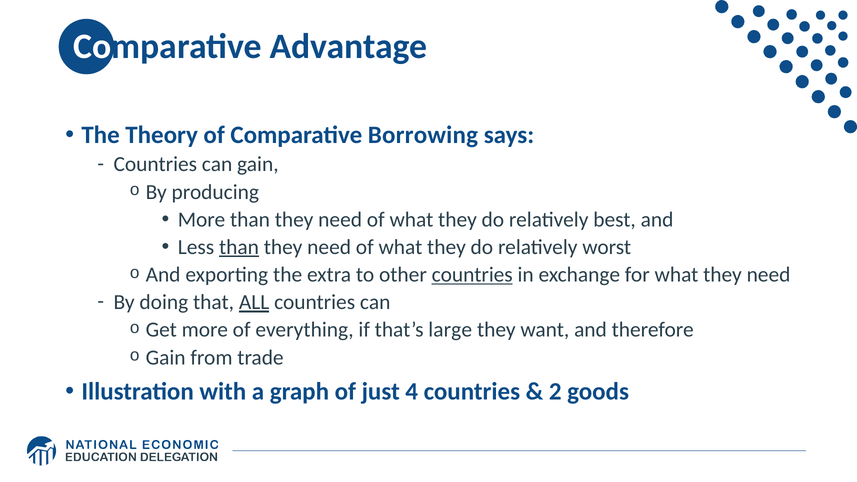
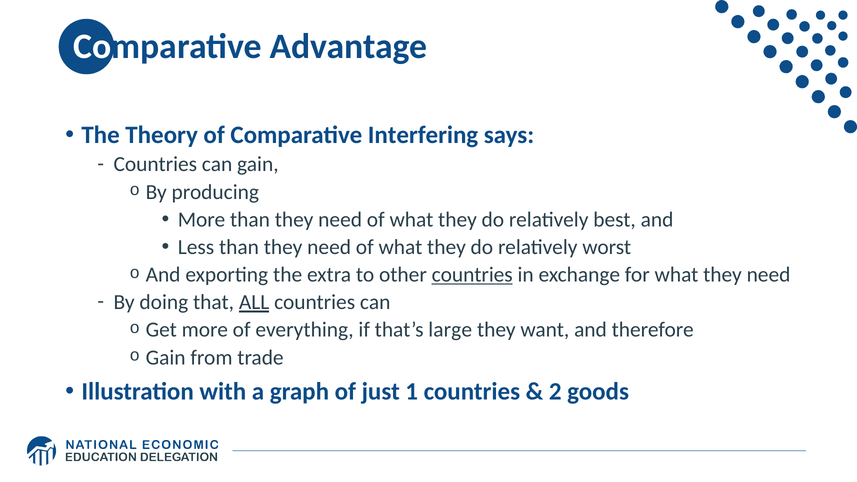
Borrowing: Borrowing -> Interfering
than at (239, 247) underline: present -> none
4: 4 -> 1
